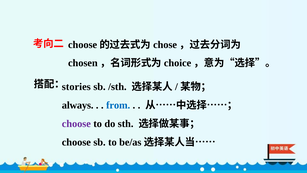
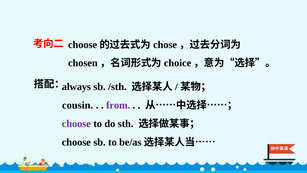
stories: stories -> always
always: always -> cousin
from colour: blue -> purple
